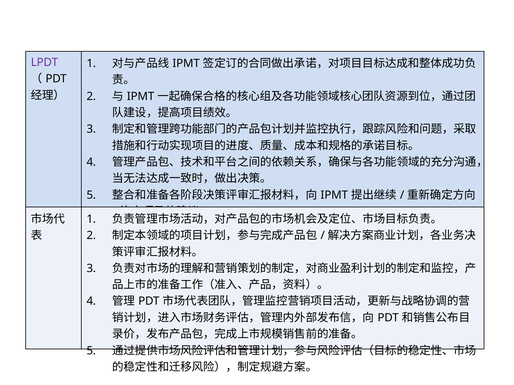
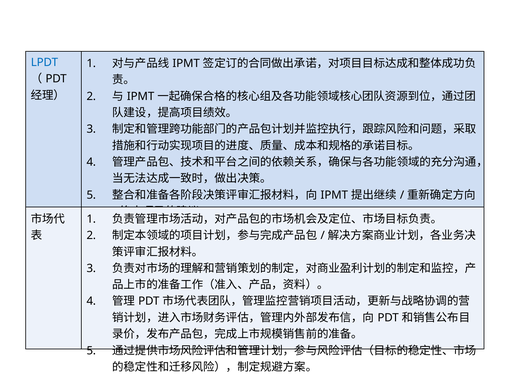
LPDT colour: purple -> blue
